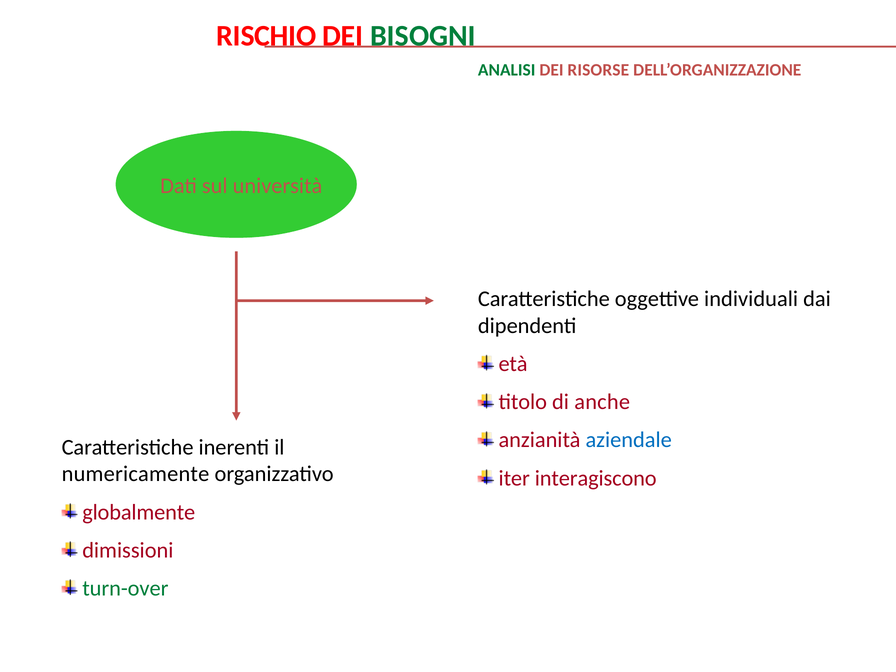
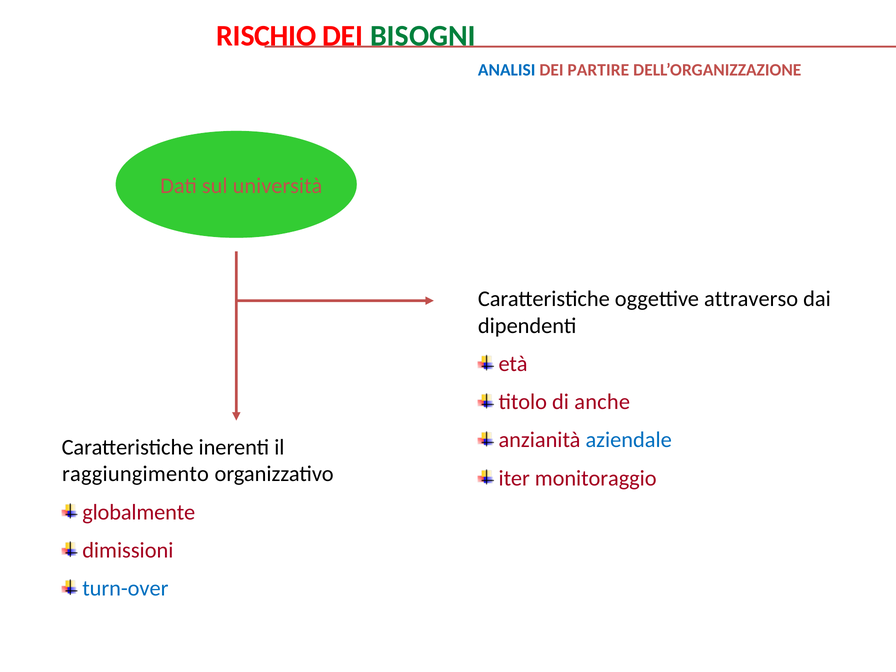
ANALISI colour: green -> blue
RISORSE: RISORSE -> PARTIRE
individuali: individuali -> attraverso
numericamente: numericamente -> raggiungimento
interagiscono: interagiscono -> monitoraggio
turn-over colour: green -> blue
